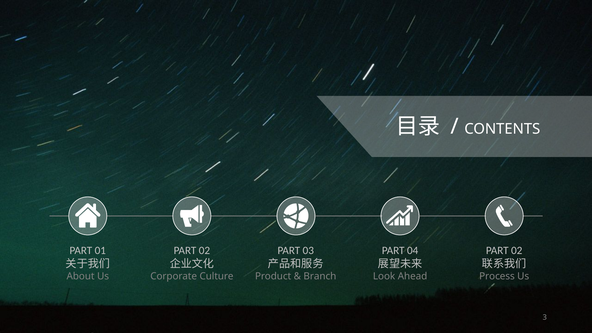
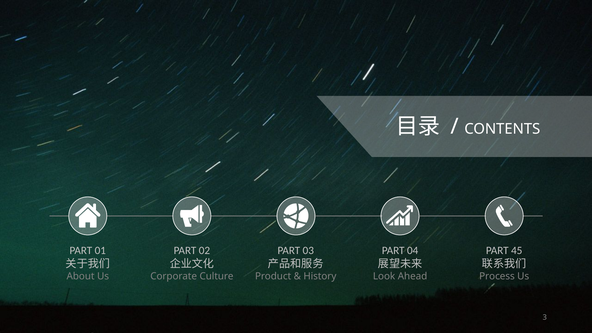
02 at (517, 250): 02 -> 45
Branch: Branch -> History
